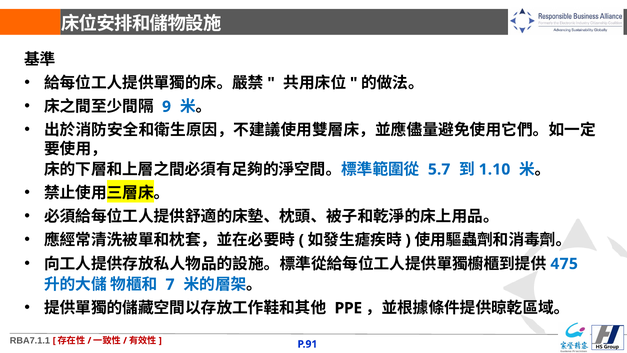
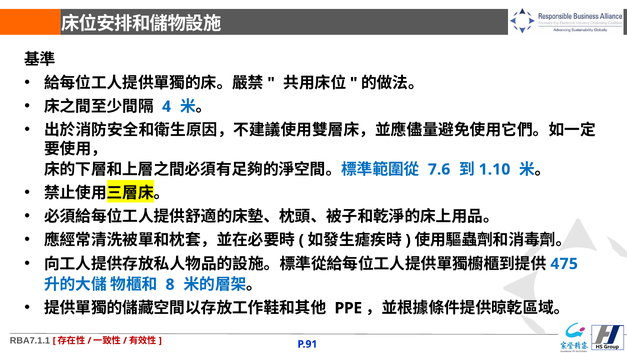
9: 9 -> 4
5.7: 5.7 -> 7.6
7: 7 -> 8
